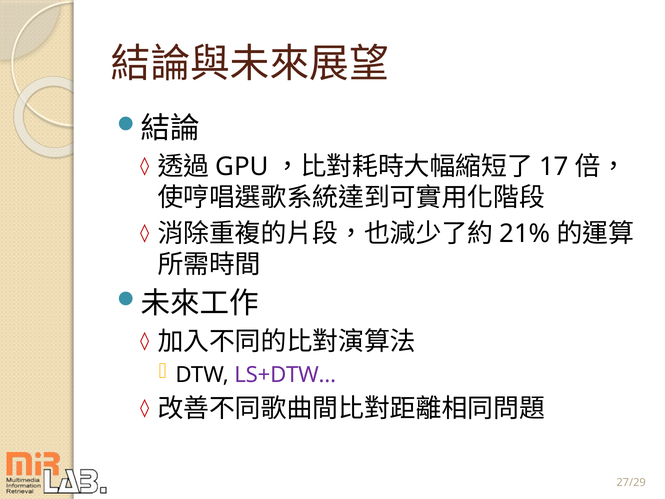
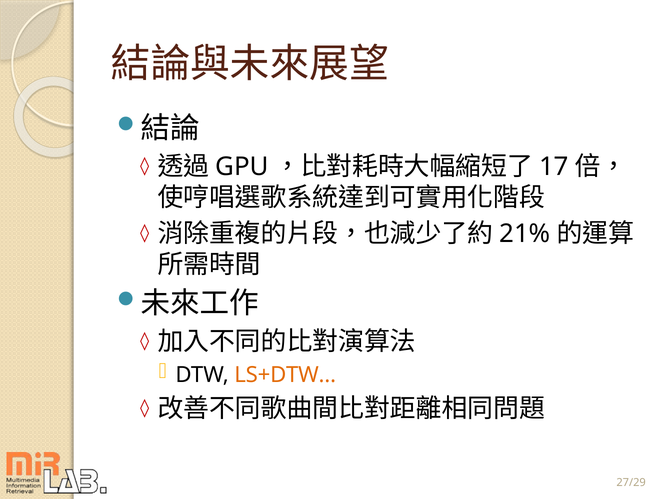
LS+DTW… colour: purple -> orange
